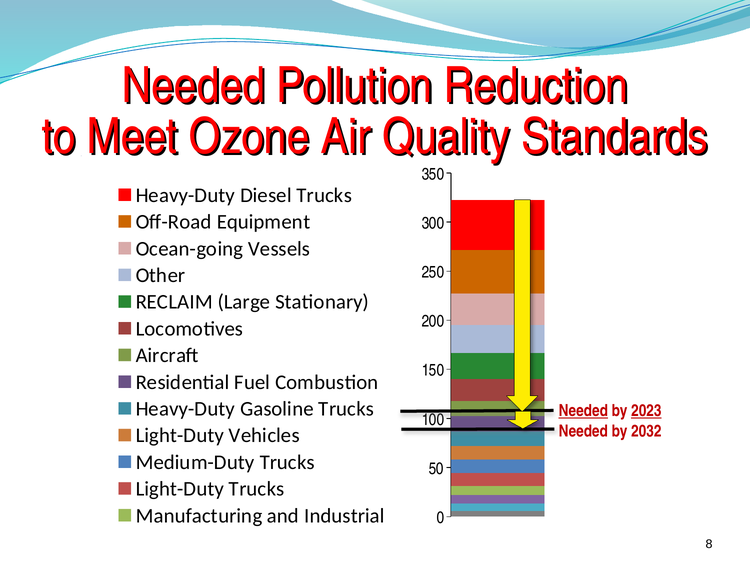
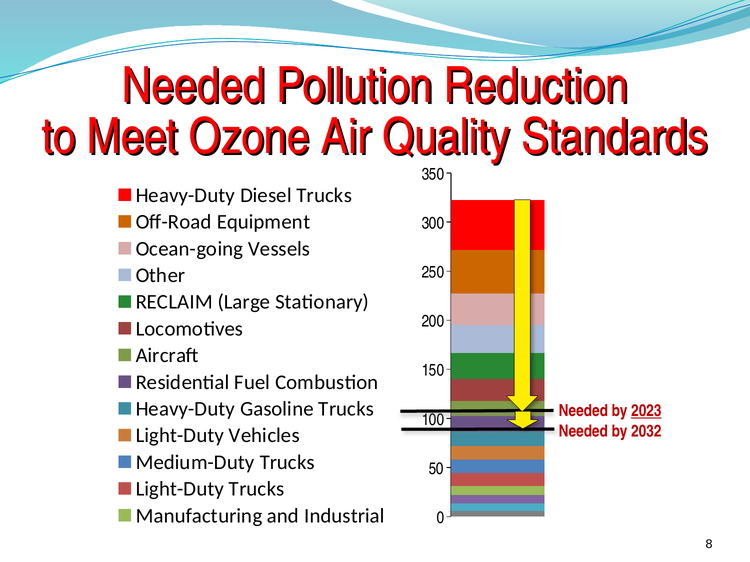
Needed at (583, 411) underline: present -> none
